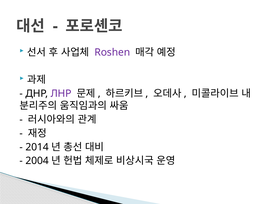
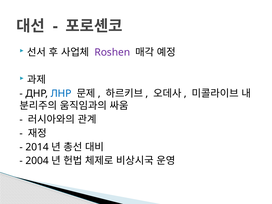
ЛНР colour: purple -> blue
